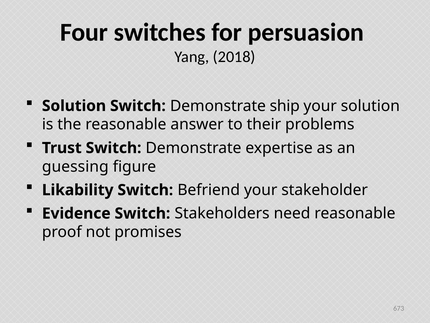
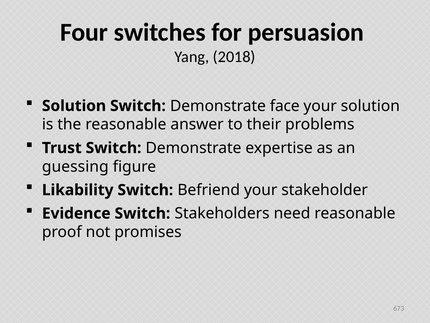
ship: ship -> face
